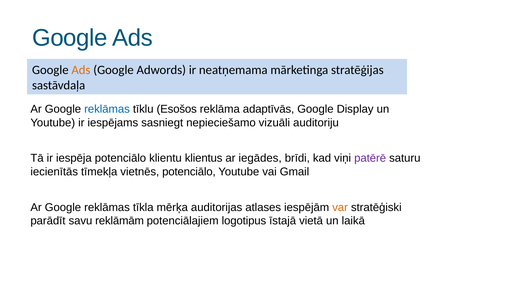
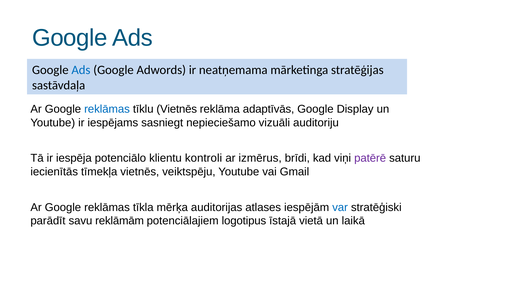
Ads at (81, 70) colour: orange -> blue
tīklu Esošos: Esošos -> Vietnēs
klientus: klientus -> kontroli
iegādes: iegādes -> izmērus
vietnēs potenciālo: potenciālo -> veiktspēju
var colour: orange -> blue
